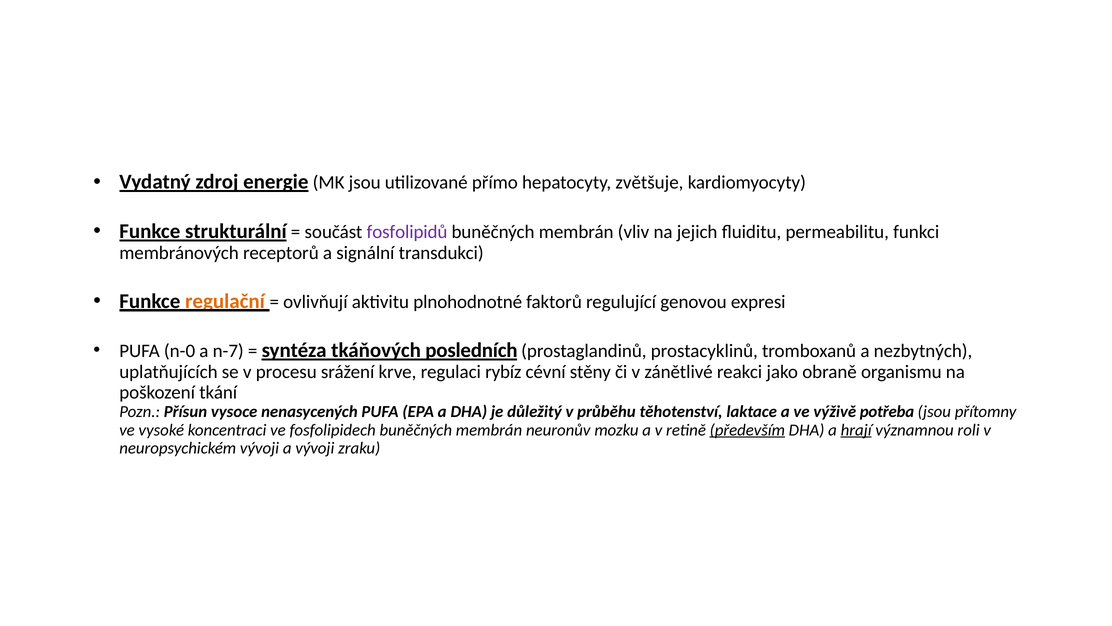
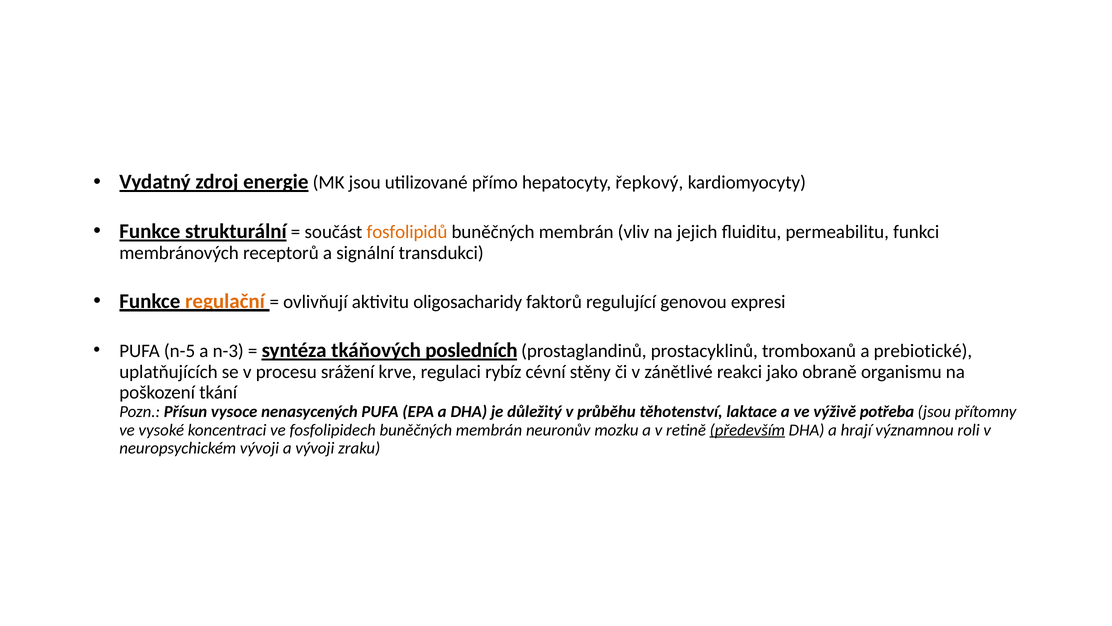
zvětšuje: zvětšuje -> řepkový
fosfolipidů colour: purple -> orange
plnohodnotné: plnohodnotné -> oligosacharidy
n-0: n-0 -> n-5
n-7: n-7 -> n-3
nezbytných: nezbytných -> prebiotické
hrají underline: present -> none
